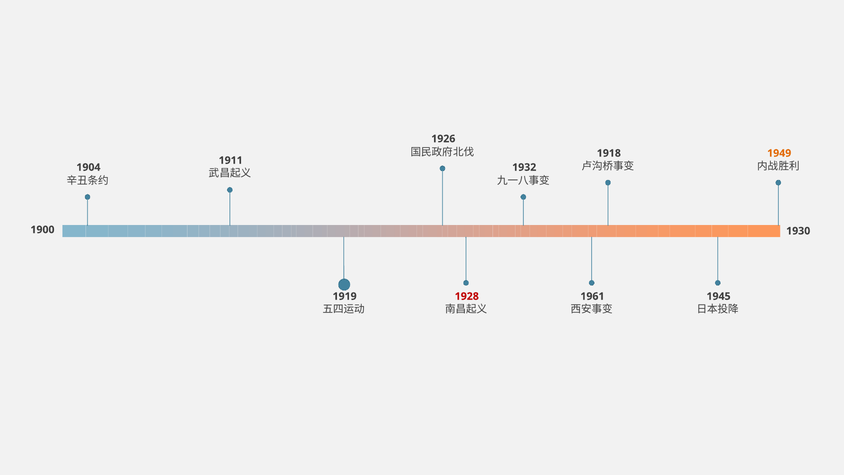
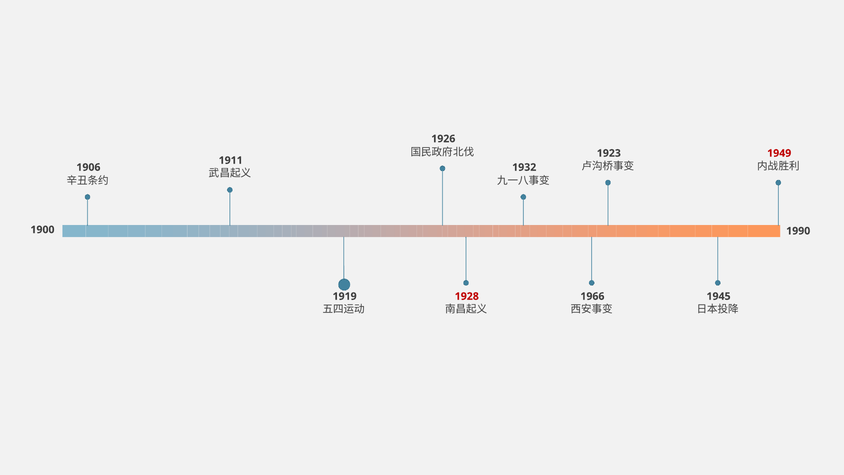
1918: 1918 -> 1923
1949 colour: orange -> red
1904: 1904 -> 1906
1930: 1930 -> 1990
1961: 1961 -> 1966
